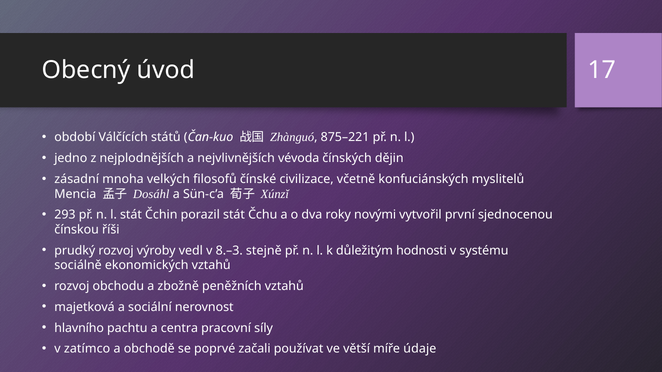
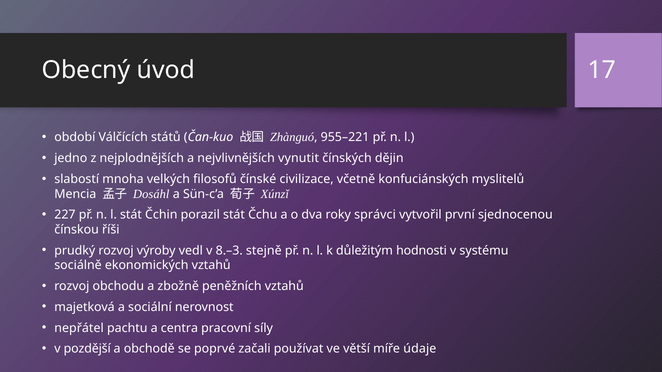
875–221: 875–221 -> 955–221
vévoda: vévoda -> vynutit
zásadní: zásadní -> slabostí
293: 293 -> 227
novými: novými -> správci
hlavního: hlavního -> nepřátel
zatímco: zatímco -> pozdější
